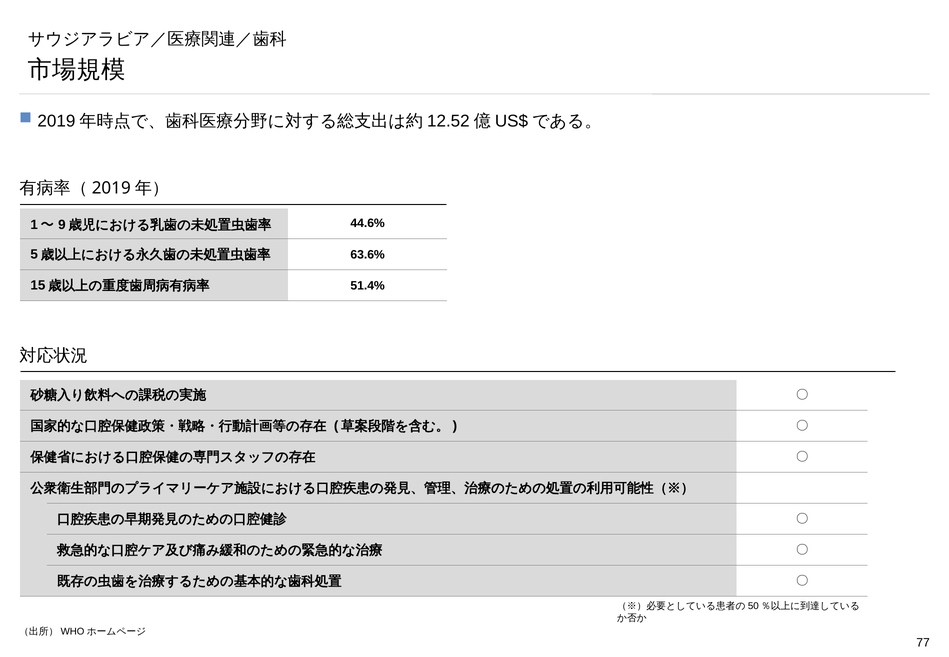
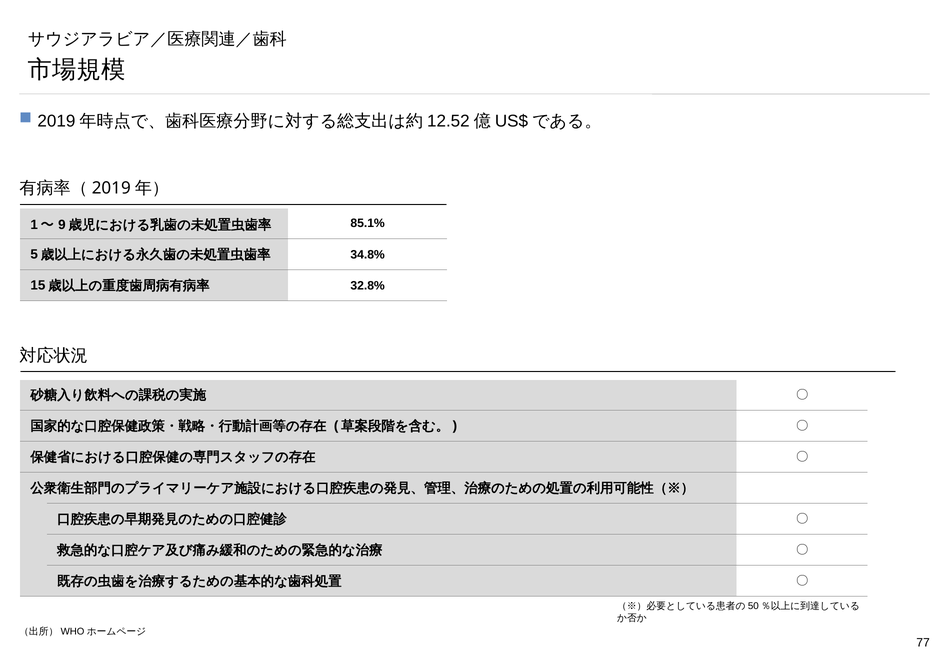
44.6%: 44.6% -> 85.1%
63.6%: 63.6% -> 34.8%
51.4%: 51.4% -> 32.8%
